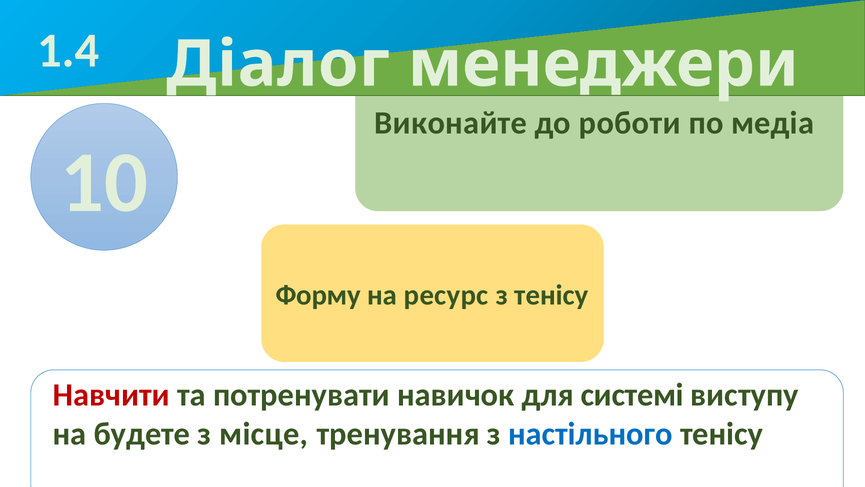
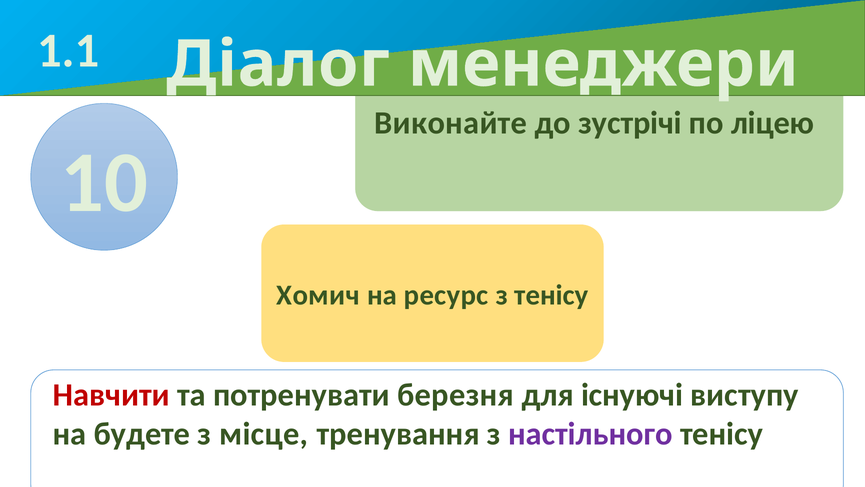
1.4: 1.4 -> 1.1
роботи: роботи -> зустрічі
медіа: медіа -> ліцею
Форму: Форму -> Хомич
навичок: навичок -> березня
системі: системі -> існуючі
настільного colour: blue -> purple
